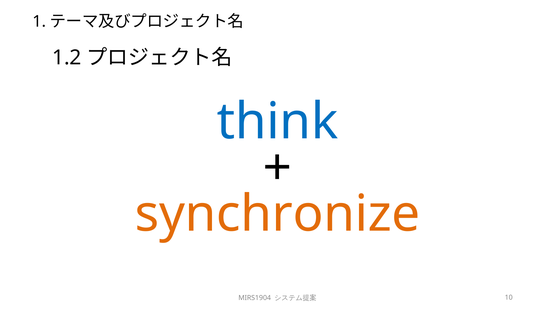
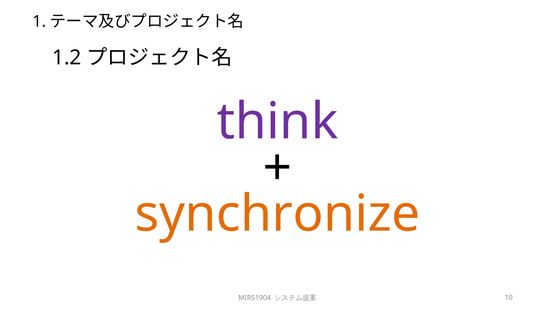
think colour: blue -> purple
